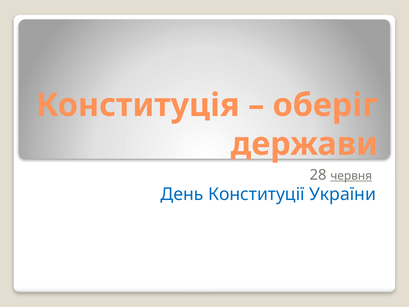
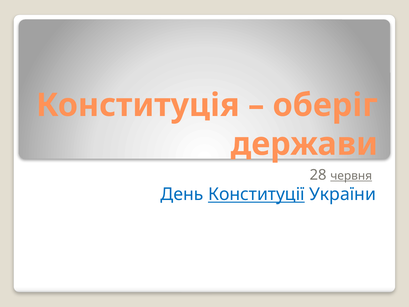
Конституції underline: none -> present
